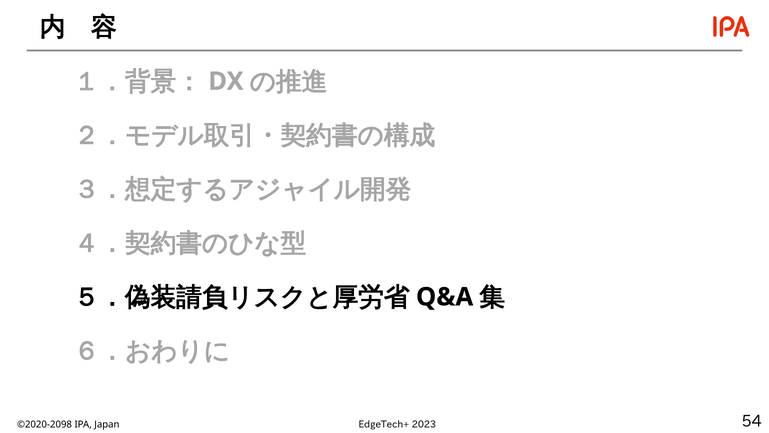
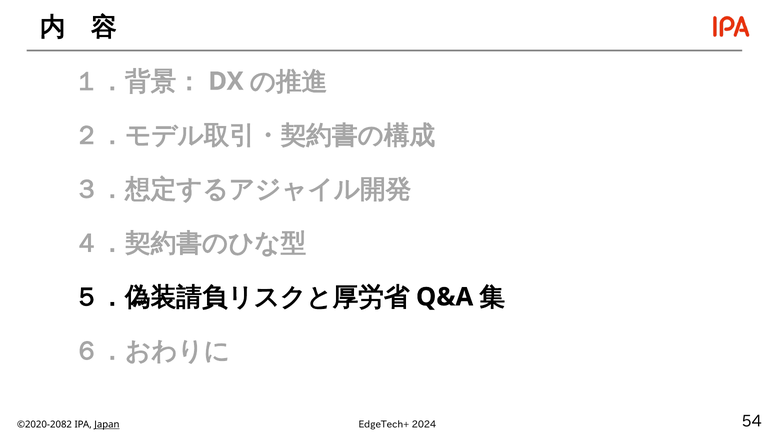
2023: 2023 -> 2024
©2020-2098: ©2020-2098 -> ©2020-2082
Japan underline: none -> present
